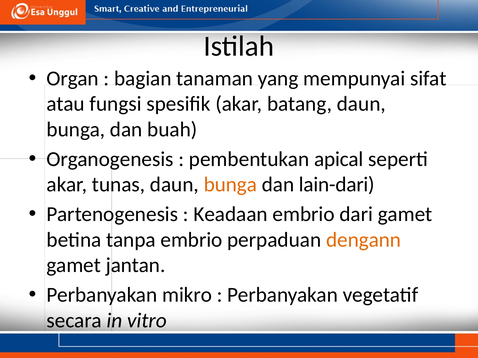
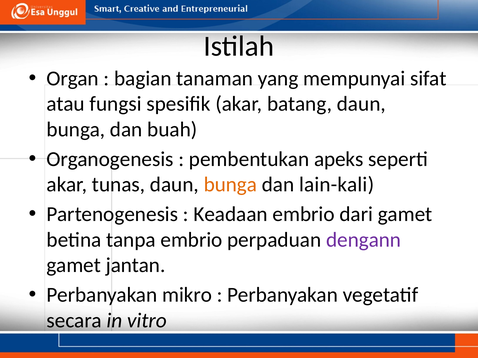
apical: apical -> apeks
lain-dari: lain-dari -> lain-kali
dengann colour: orange -> purple
